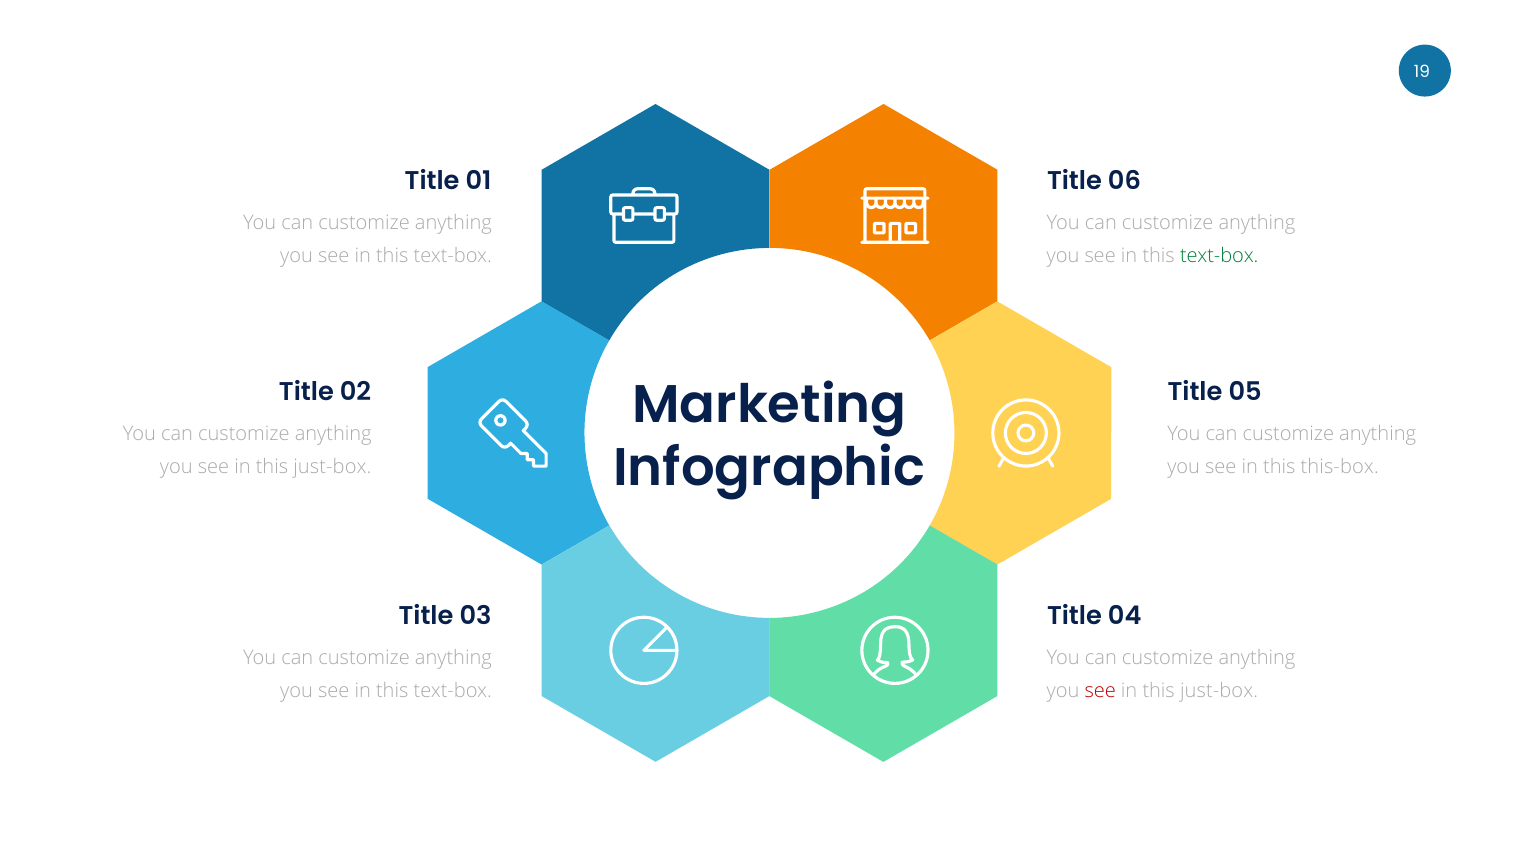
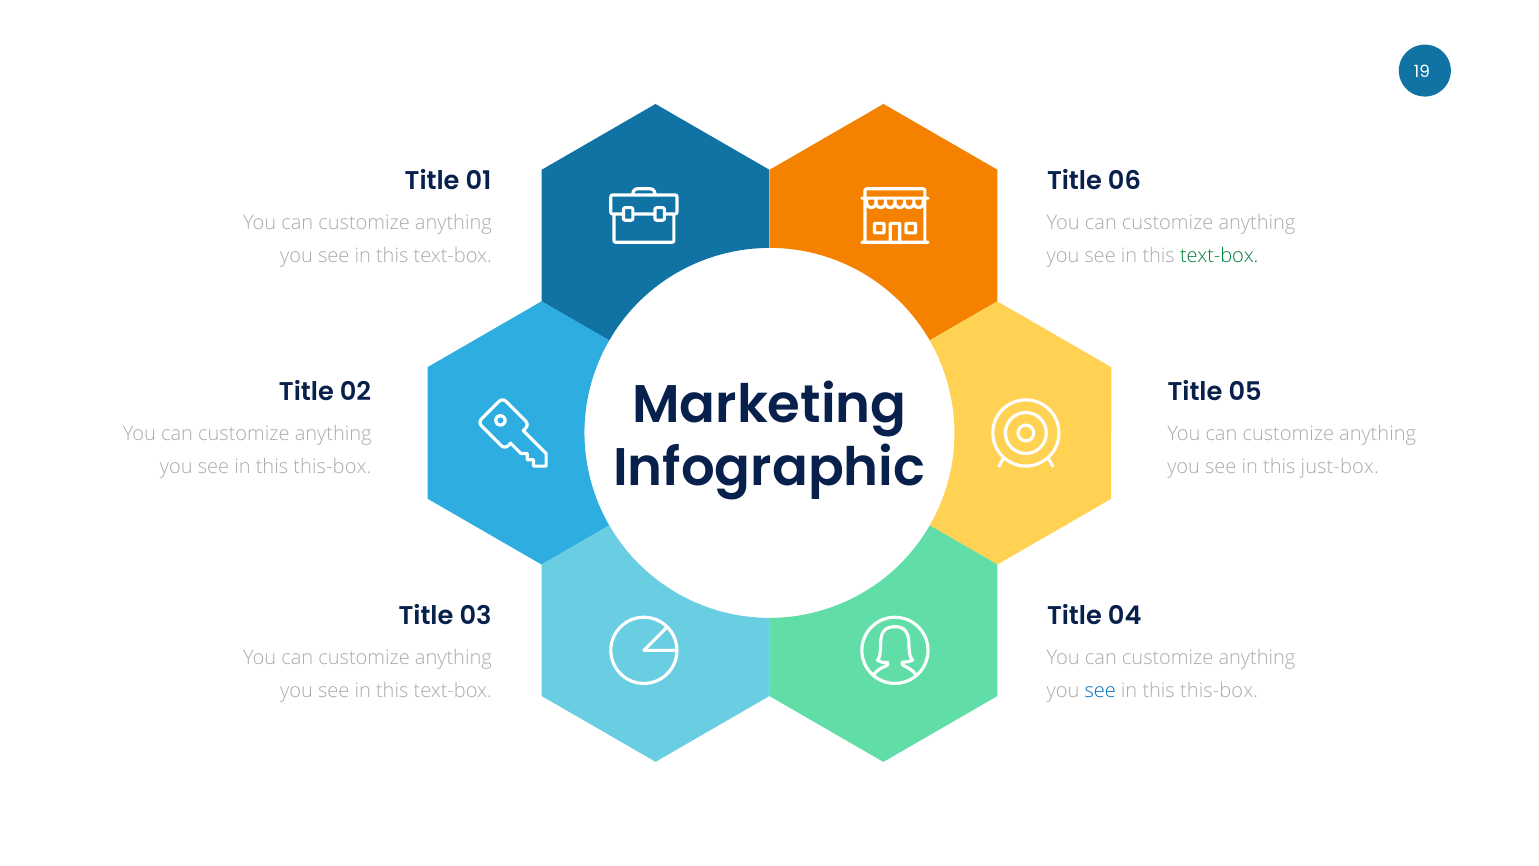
just-box at (332, 467): just-box -> this-box
this-box: this-box -> just-box
see at (1100, 691) colour: red -> blue
just-box at (1219, 691): just-box -> this-box
